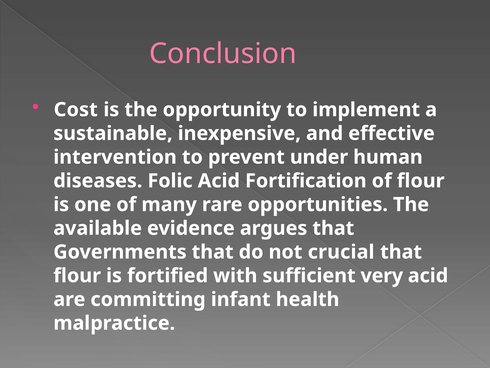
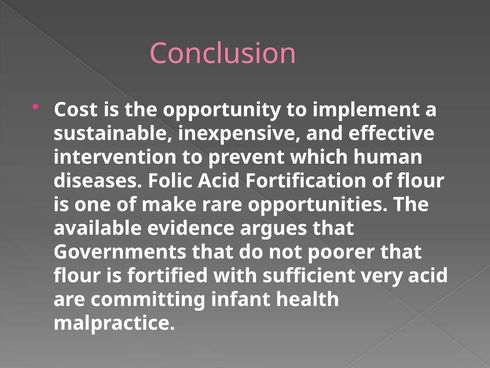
under: under -> which
many: many -> make
crucial: crucial -> poorer
